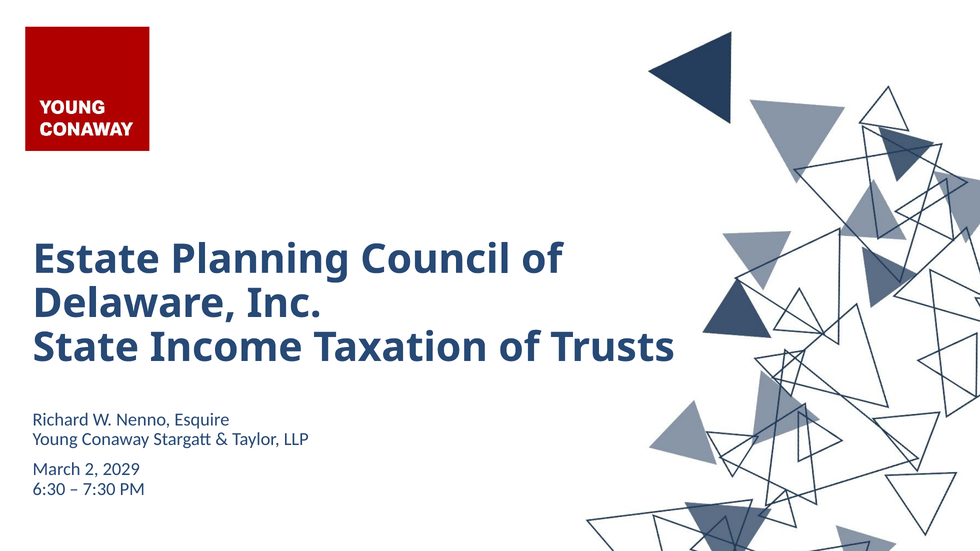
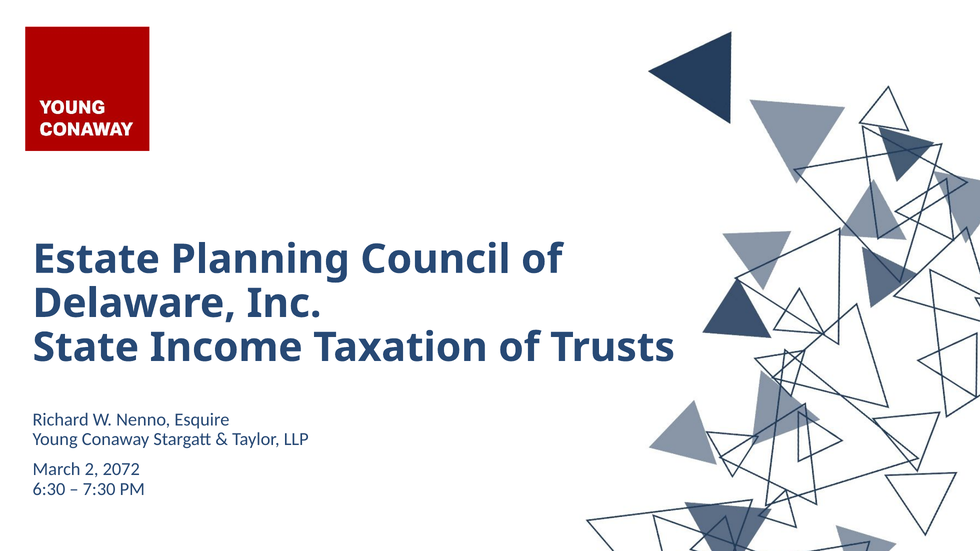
2029: 2029 -> 2072
